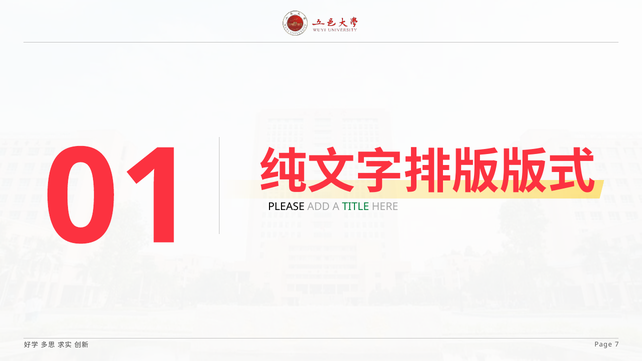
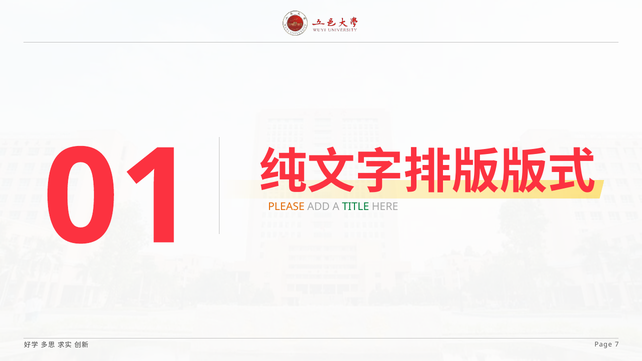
PLEASE colour: black -> orange
